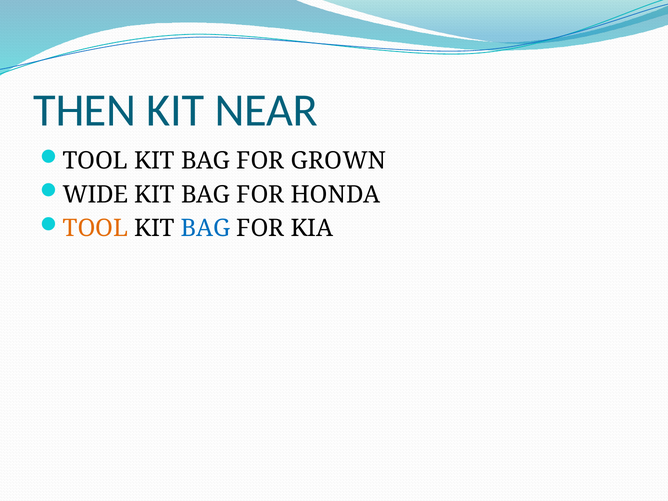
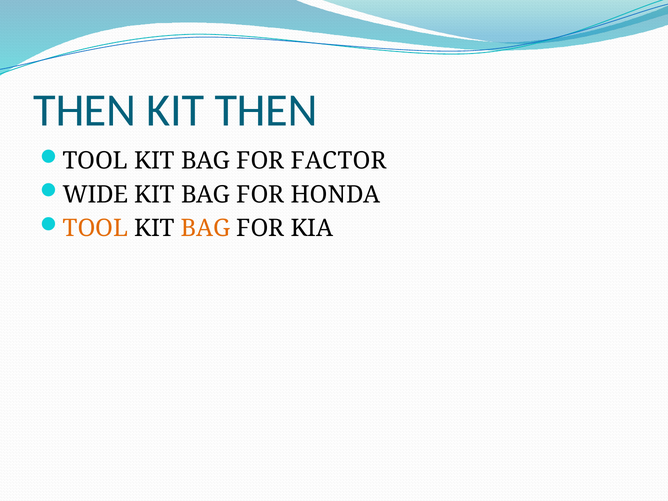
KIT NEAR: NEAR -> THEN
GROWN: GROWN -> FACTOR
BAG at (206, 228) colour: blue -> orange
